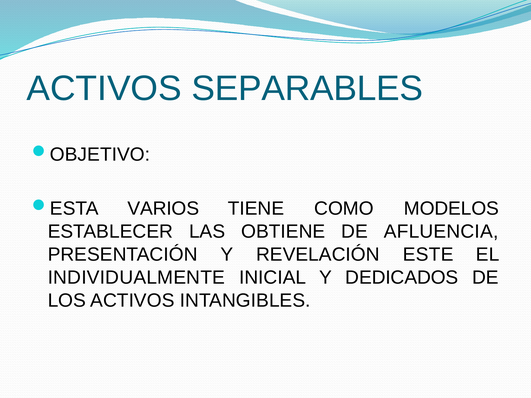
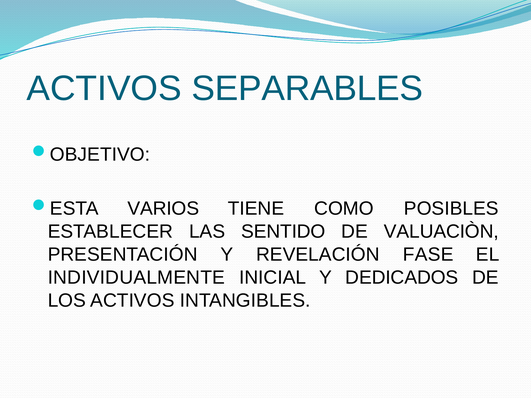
MODELOS: MODELOS -> POSIBLES
OBTIENE: OBTIENE -> SENTIDO
AFLUENCIA: AFLUENCIA -> VALUACIÒN
ESTE: ESTE -> FASE
